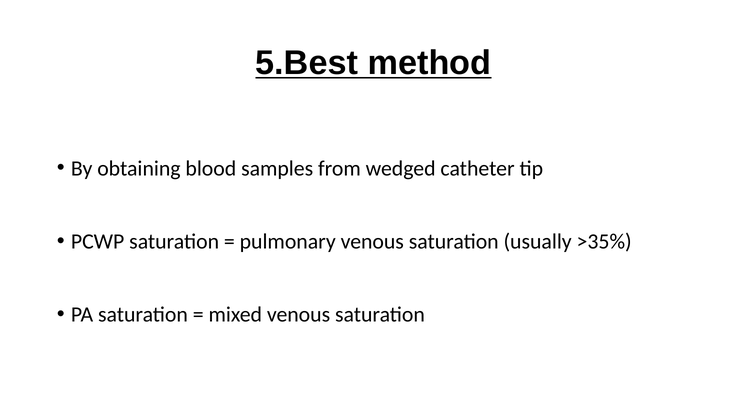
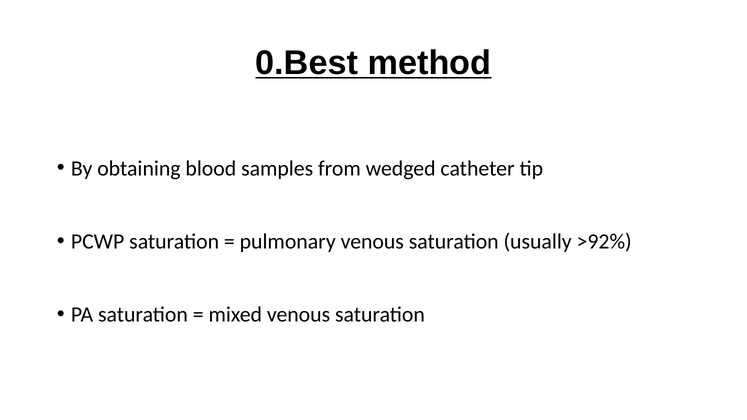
5.Best: 5.Best -> 0.Best
>35%: >35% -> >92%
